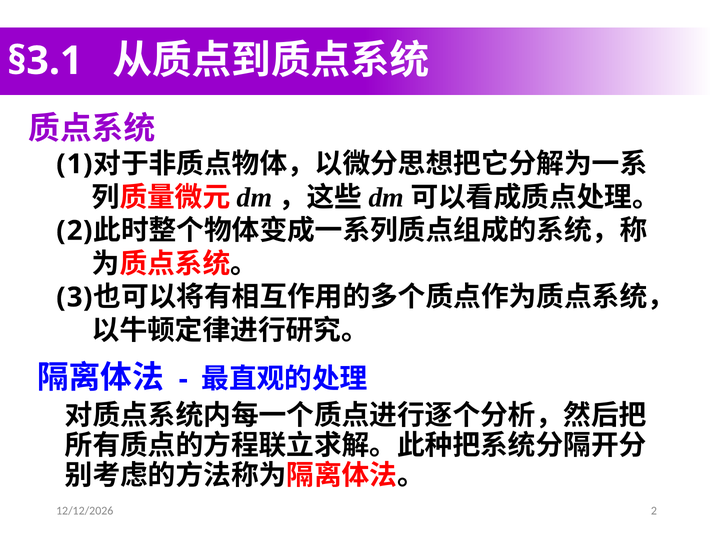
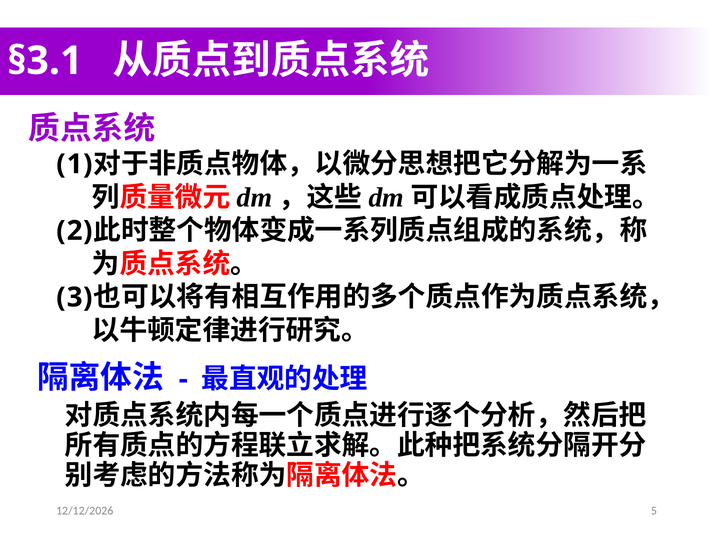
2 at (654, 511): 2 -> 5
